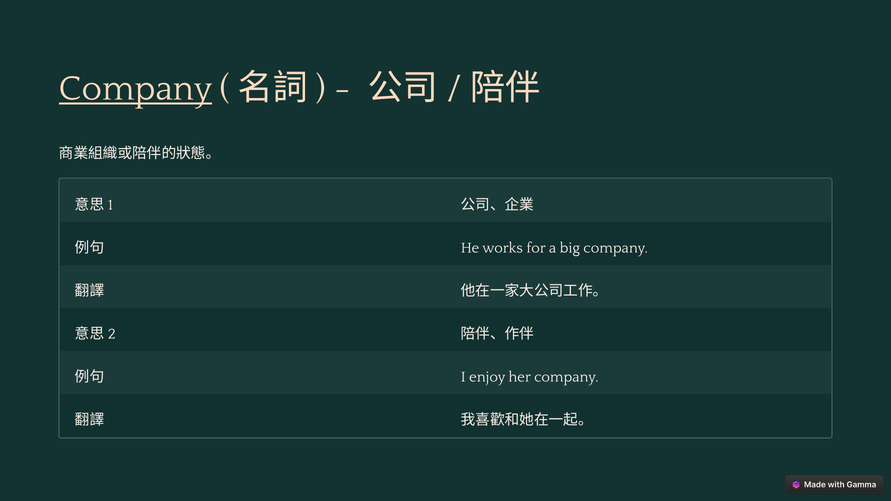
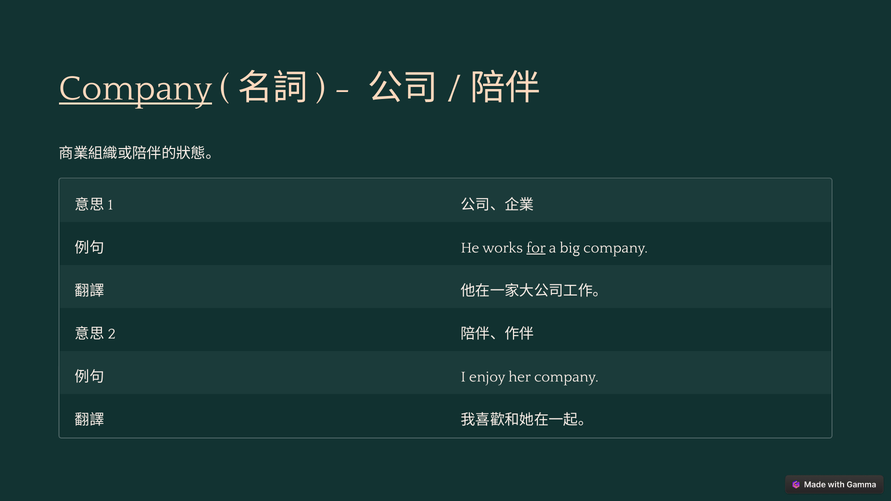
for underline: none -> present
